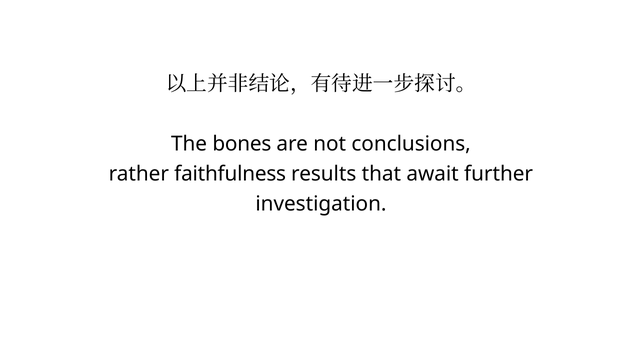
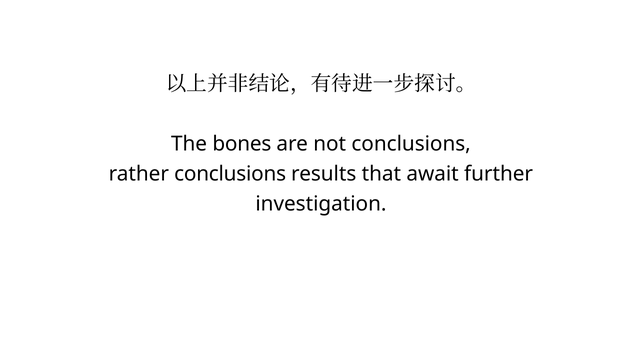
rather faithfulness: faithfulness -> conclusions
